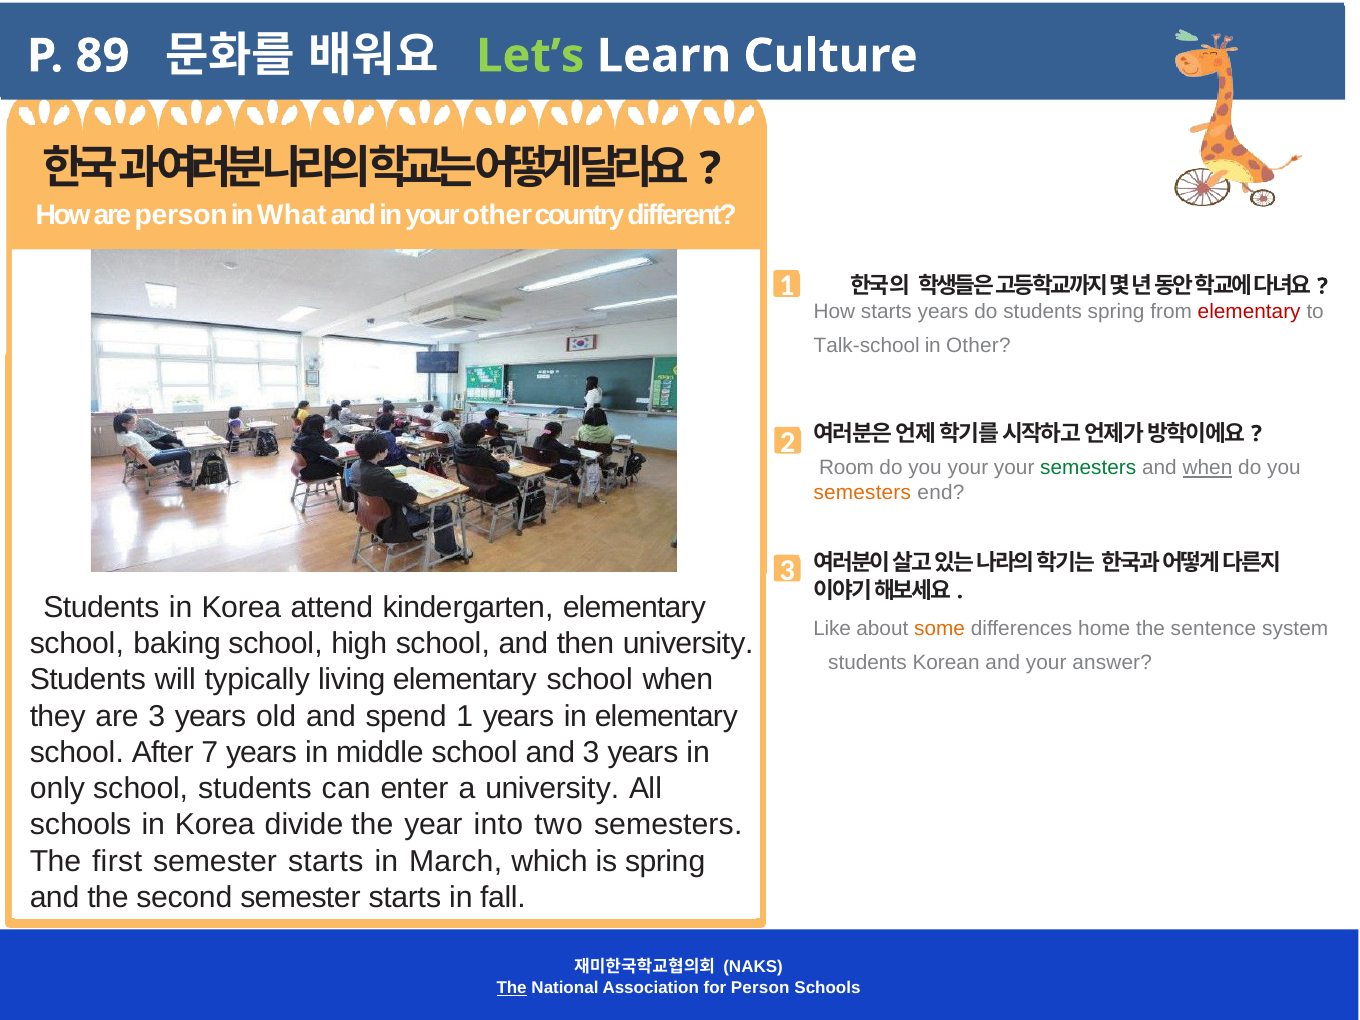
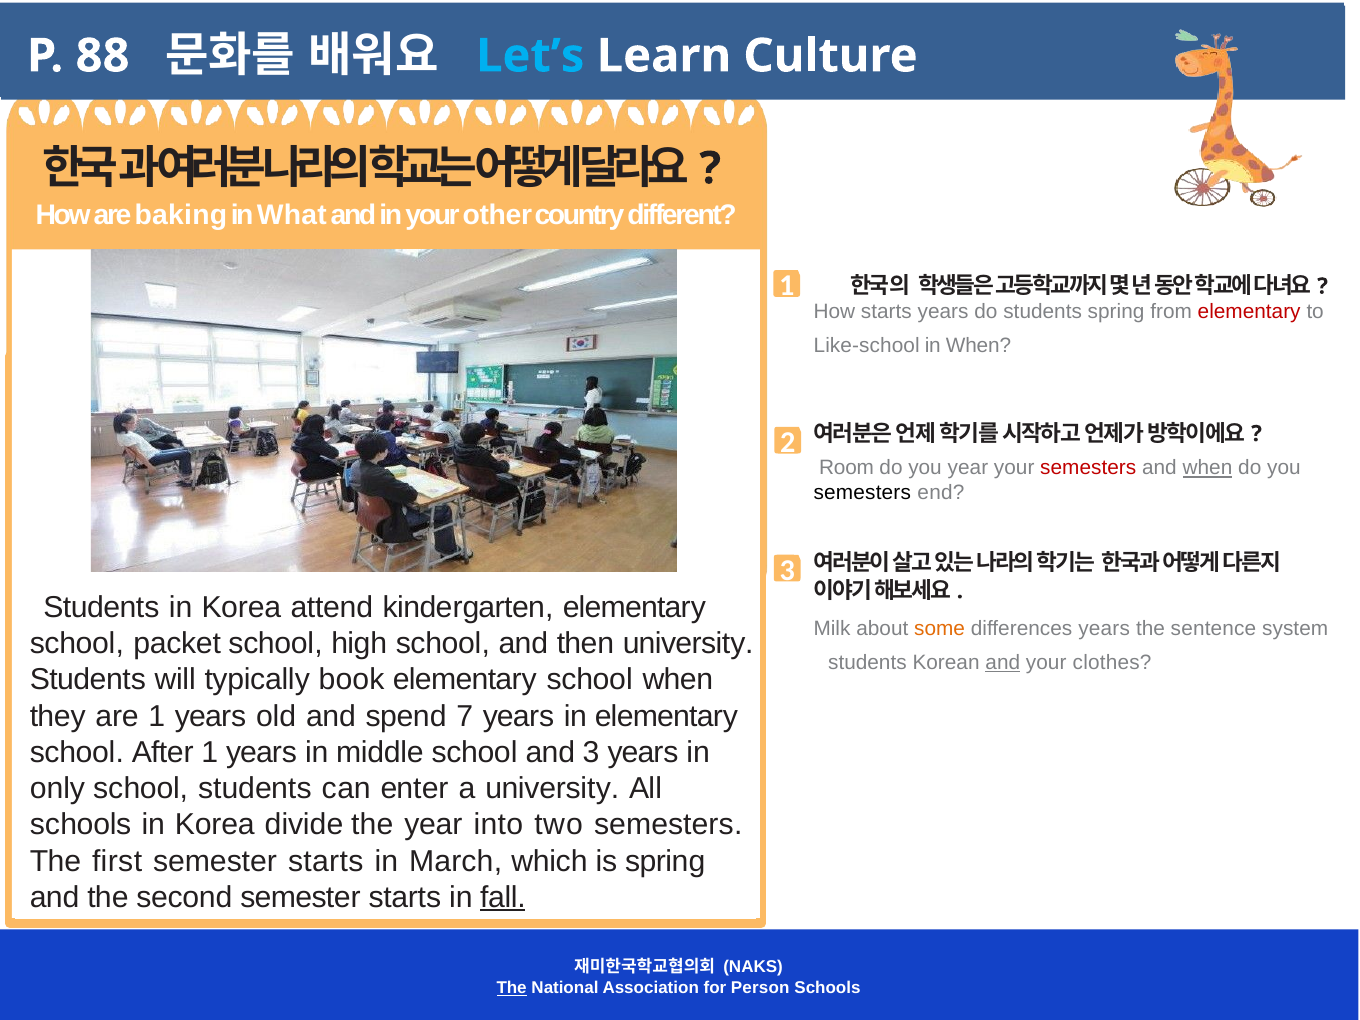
89: 89 -> 88
Let’s colour: light green -> light blue
are person: person -> baking
Talk-school: Talk-school -> Like-school
in Other: Other -> When
you your: your -> year
semesters at (1088, 468) colour: green -> red
semesters at (862, 493) colour: orange -> black
Like: Like -> Milk
differences home: home -> years
baking: baking -> packet
and at (1003, 662) underline: none -> present
answer: answer -> clothes
living: living -> book
are 3: 3 -> 1
spend 1: 1 -> 7
After 7: 7 -> 1
fall underline: none -> present
